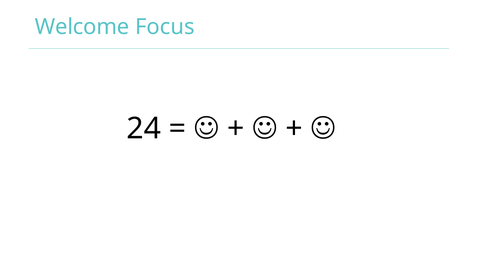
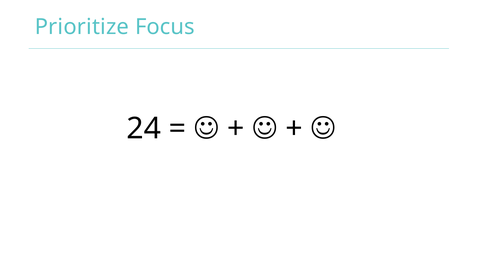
Welcome: Welcome -> Prioritize
